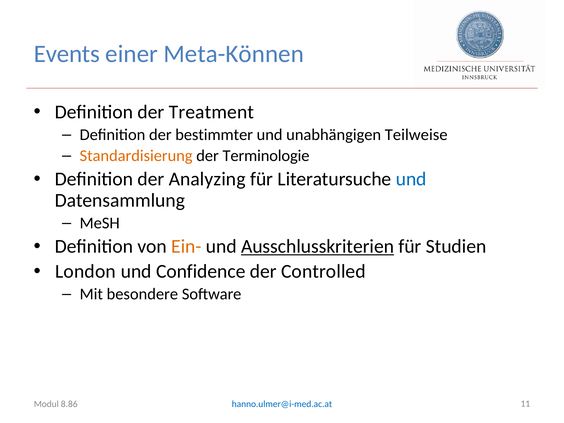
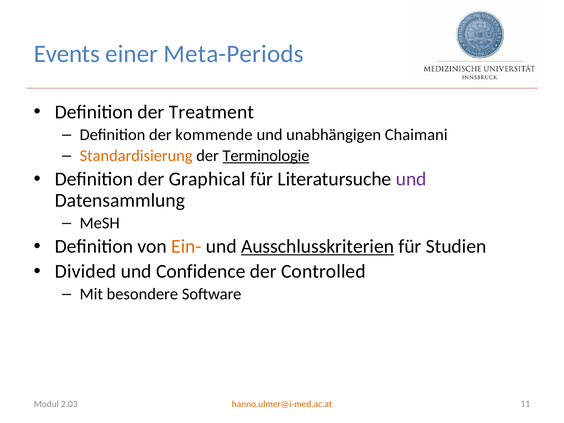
Meta-Können: Meta-Können -> Meta-Periods
bestimmter: bestimmter -> kommende
Teilweise: Teilweise -> Chaimani
Terminologie underline: none -> present
Analyzing: Analyzing -> Graphical
und at (411, 179) colour: blue -> purple
London: London -> Divided
8.86: 8.86 -> 2.03
hanno.ulmer@i-med.ac.at colour: blue -> orange
